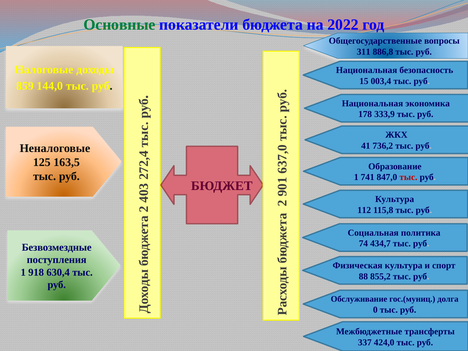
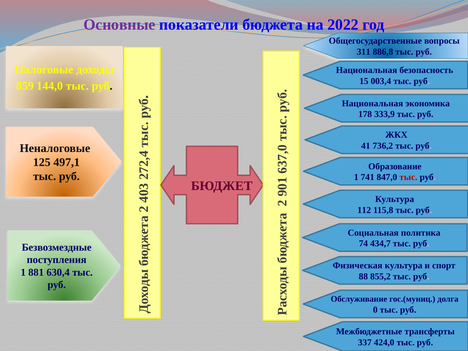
Основные colour: green -> purple
163,5: 163,5 -> 497,1
918: 918 -> 881
